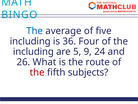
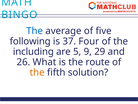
including at (30, 41): including -> following
36: 36 -> 37
24: 24 -> 29
the at (37, 72) colour: red -> orange
subjects: subjects -> solution
